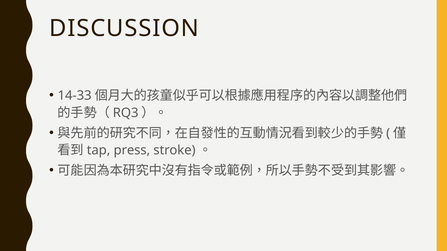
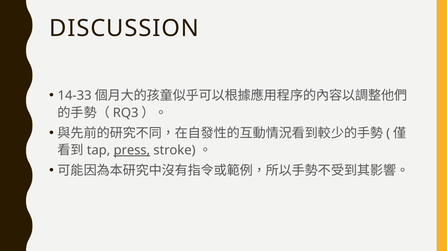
press underline: none -> present
